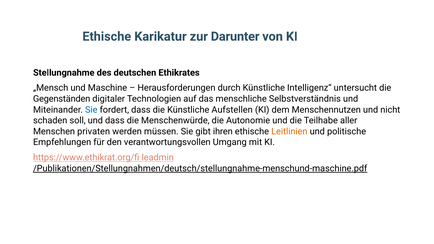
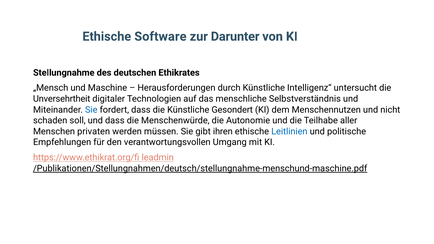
Karikatur: Karikatur -> Software
Gegenständen: Gegenständen -> Unversehrtheit
Aufstellen: Aufstellen -> Gesondert
Leitlinien colour: orange -> blue
